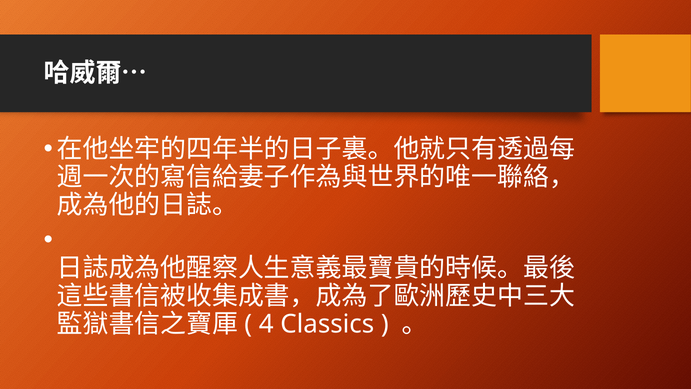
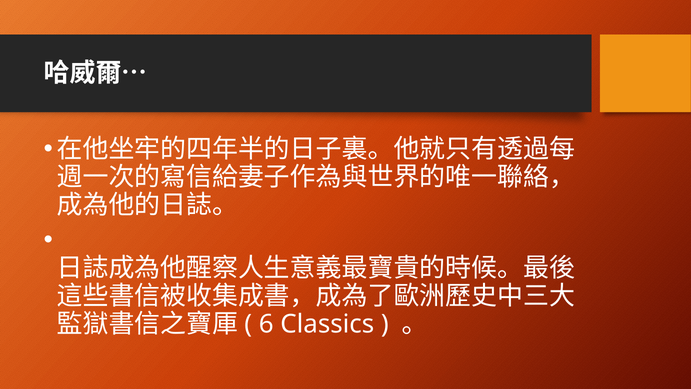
4: 4 -> 6
